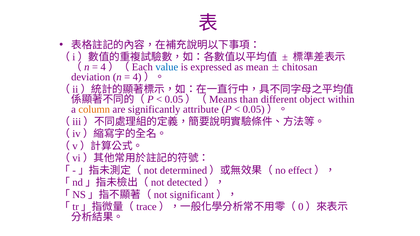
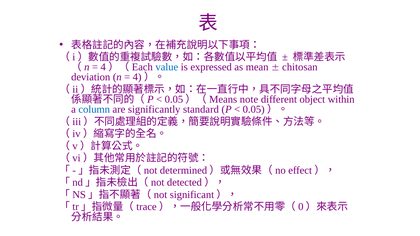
than: than -> note
column colour: orange -> blue
attribute: attribute -> standard
